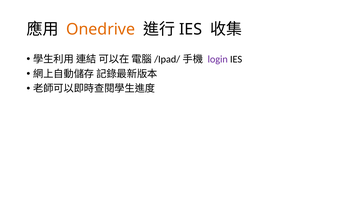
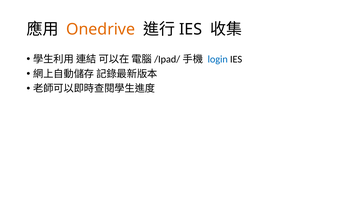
login colour: purple -> blue
